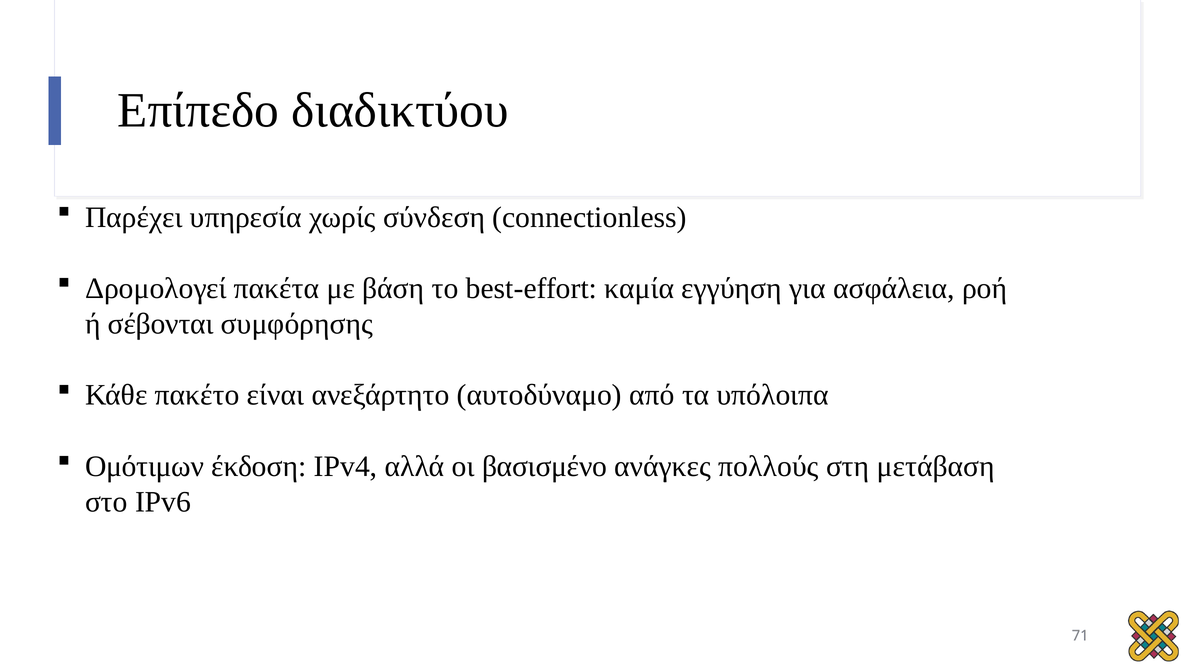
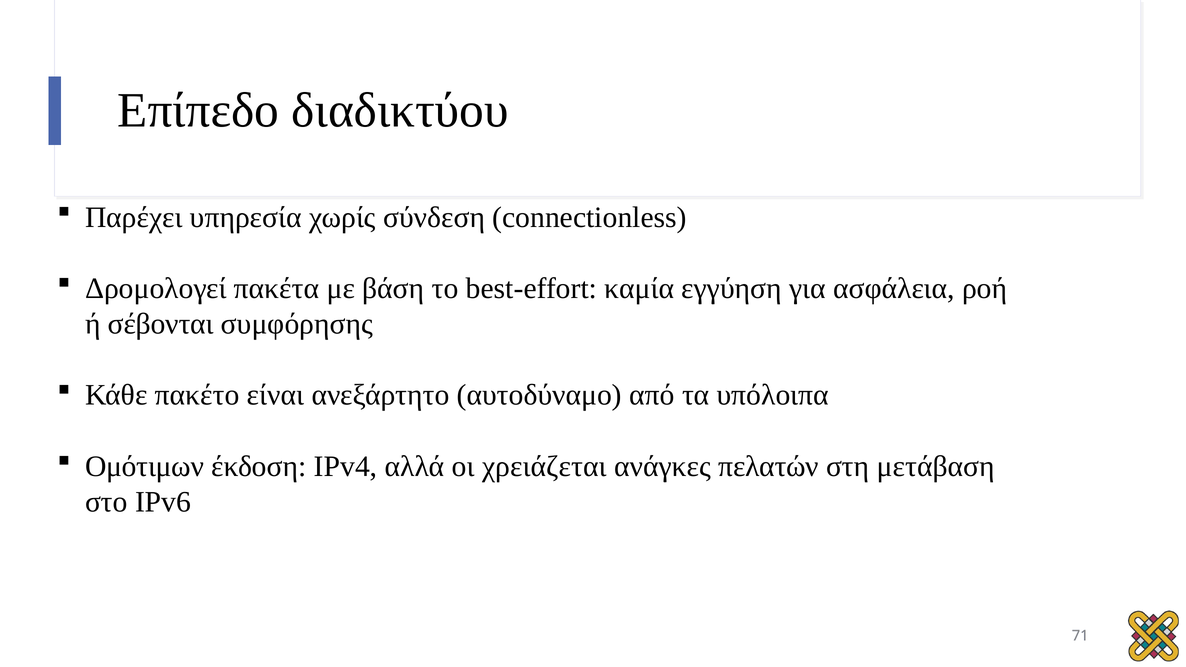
βασισμένο: βασισμένο -> χρειάζεται
πολλούς: πολλούς -> πελατών
